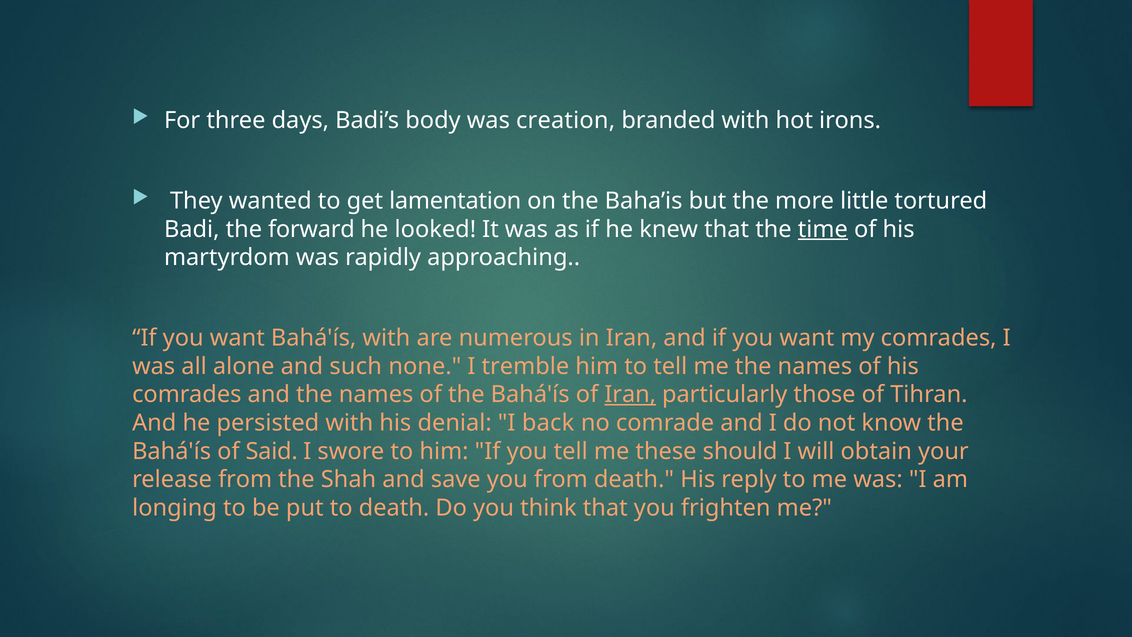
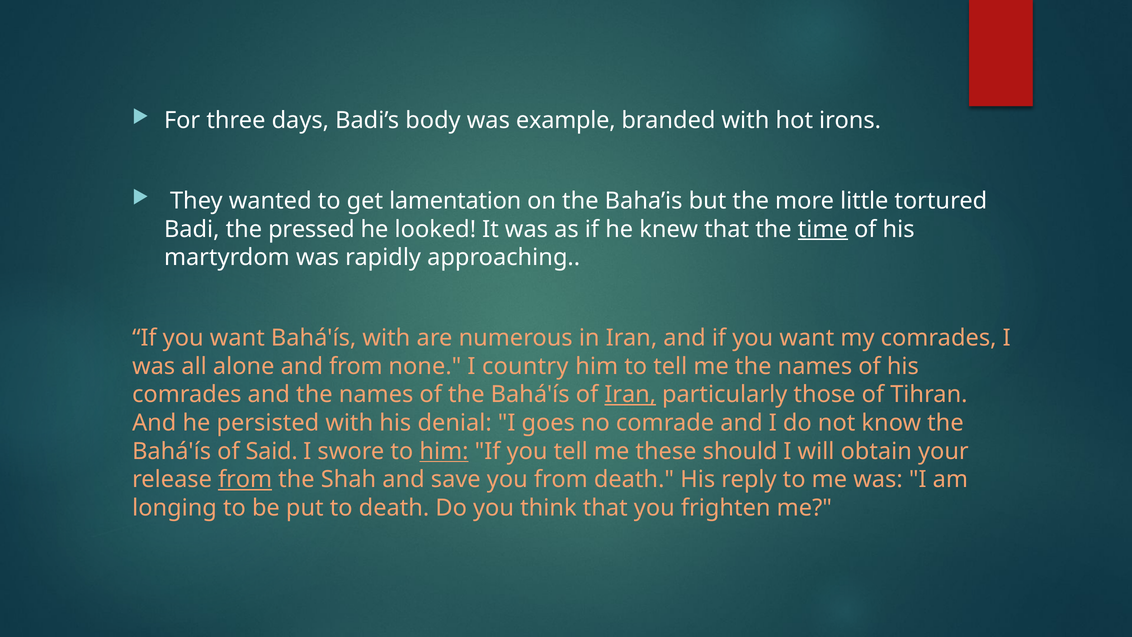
creation: creation -> example
forward: forward -> pressed
and such: such -> from
tremble: tremble -> country
back: back -> goes
him at (444, 451) underline: none -> present
from at (245, 479) underline: none -> present
